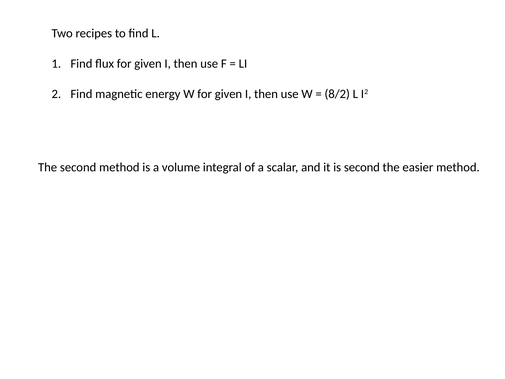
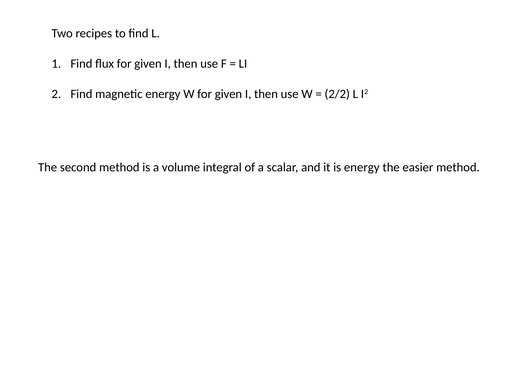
8/2: 8/2 -> 2/2
is second: second -> energy
